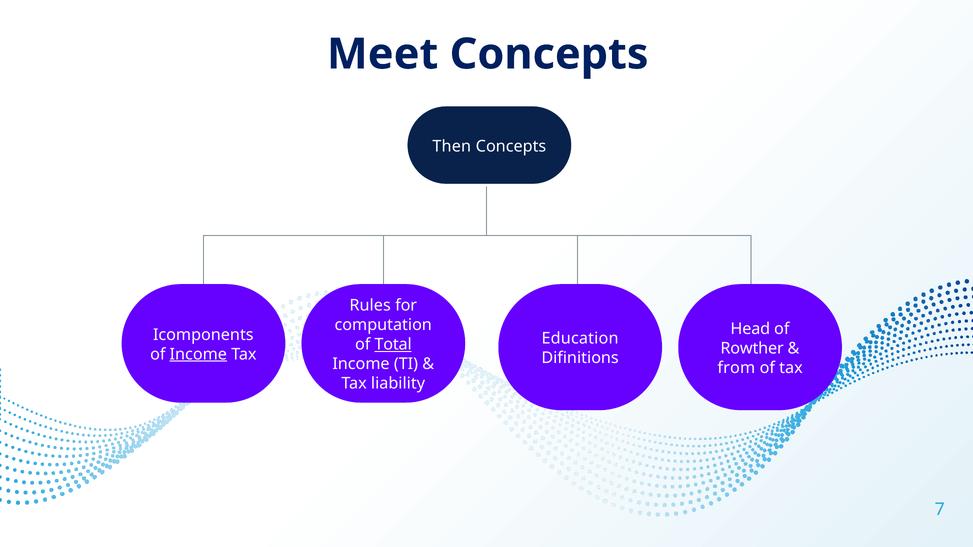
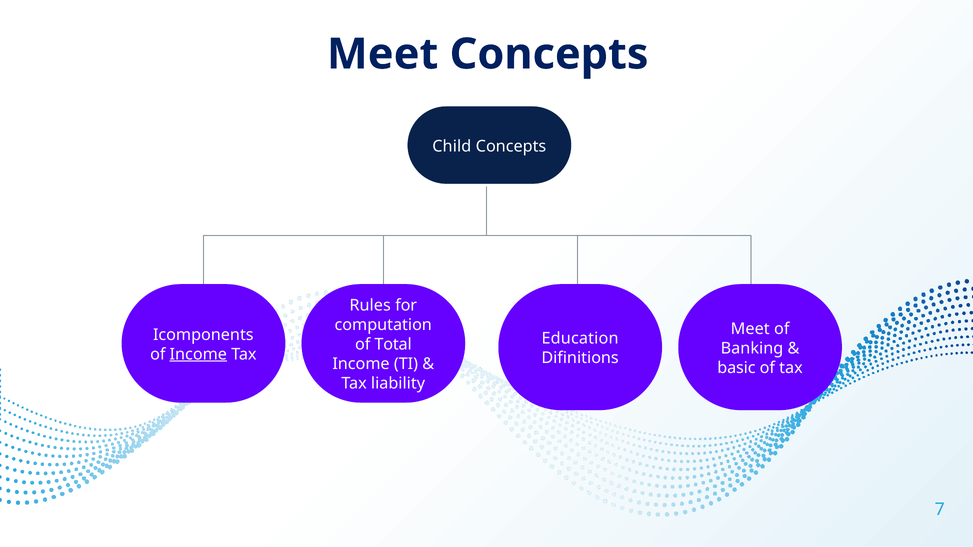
Then: Then -> Child
Head at (750, 329): Head -> Meet
Total underline: present -> none
Rowther: Rowther -> Banking
from: from -> basic
